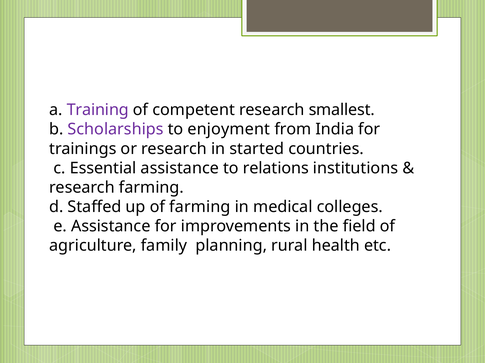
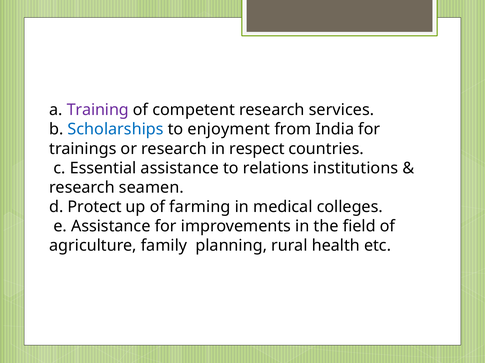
smallest: smallest -> services
Scholarships colour: purple -> blue
started: started -> respect
research farming: farming -> seamen
Staffed: Staffed -> Protect
